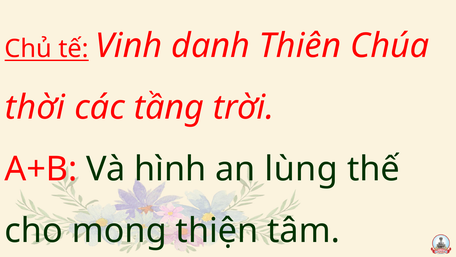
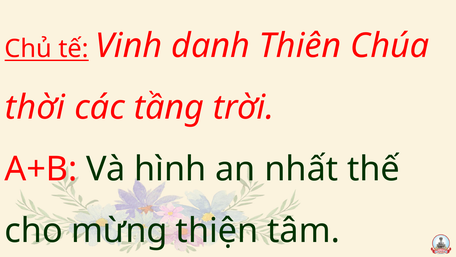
lùng: lùng -> nhất
mong: mong -> mừng
